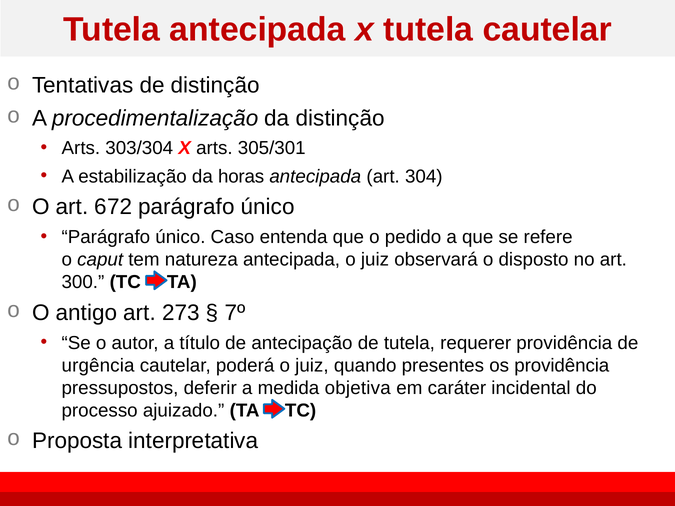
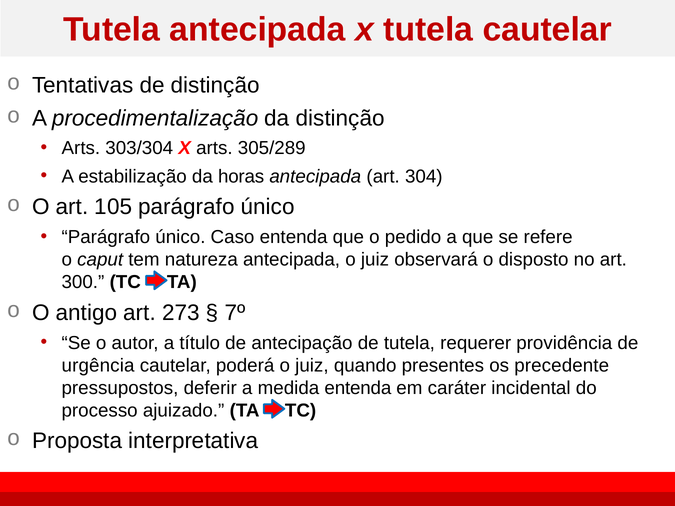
305/301: 305/301 -> 305/289
672: 672 -> 105
os providência: providência -> precedente
medida objetiva: objetiva -> entenda
